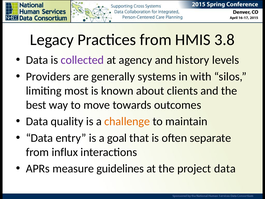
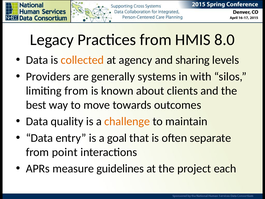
3.8: 3.8 -> 8.0
collected colour: purple -> orange
history: history -> sharing
limiting most: most -> from
influx: influx -> point
project data: data -> each
